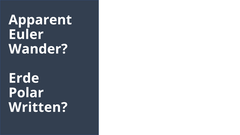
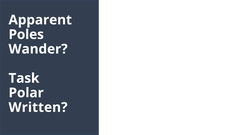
Euler: Euler -> Poles
Erde: Erde -> Task
